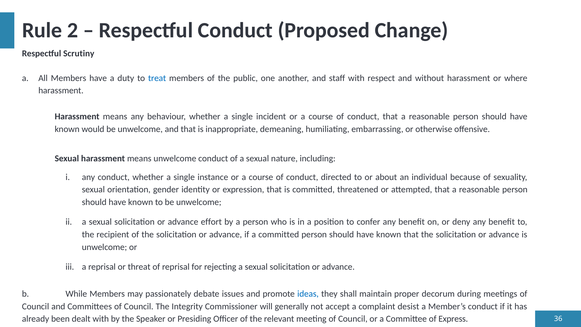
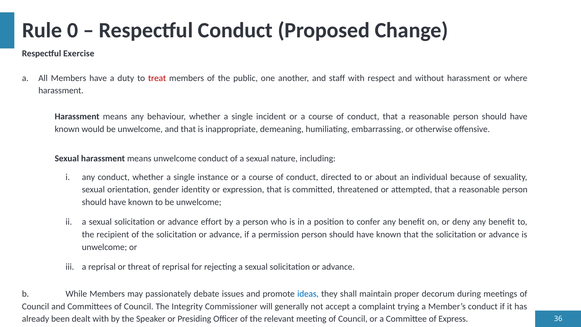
2: 2 -> 0
Scrutiny: Scrutiny -> Exercise
treat colour: blue -> red
a committed: committed -> permission
desist: desist -> trying
